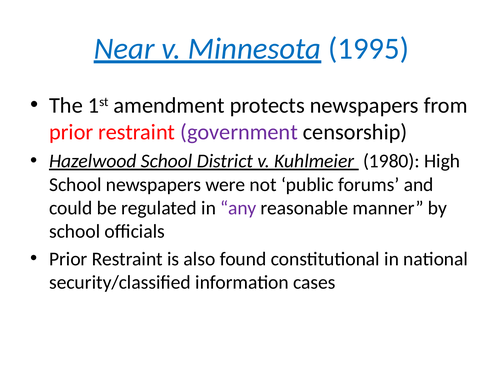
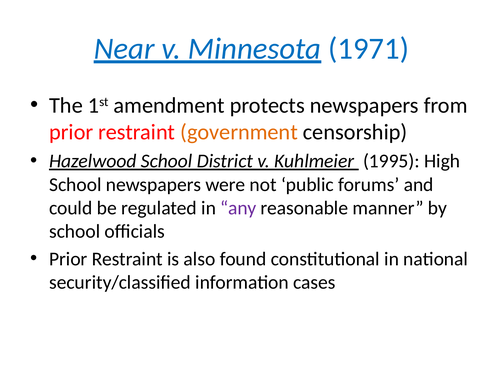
1995: 1995 -> 1971
government colour: purple -> orange
1980: 1980 -> 1995
